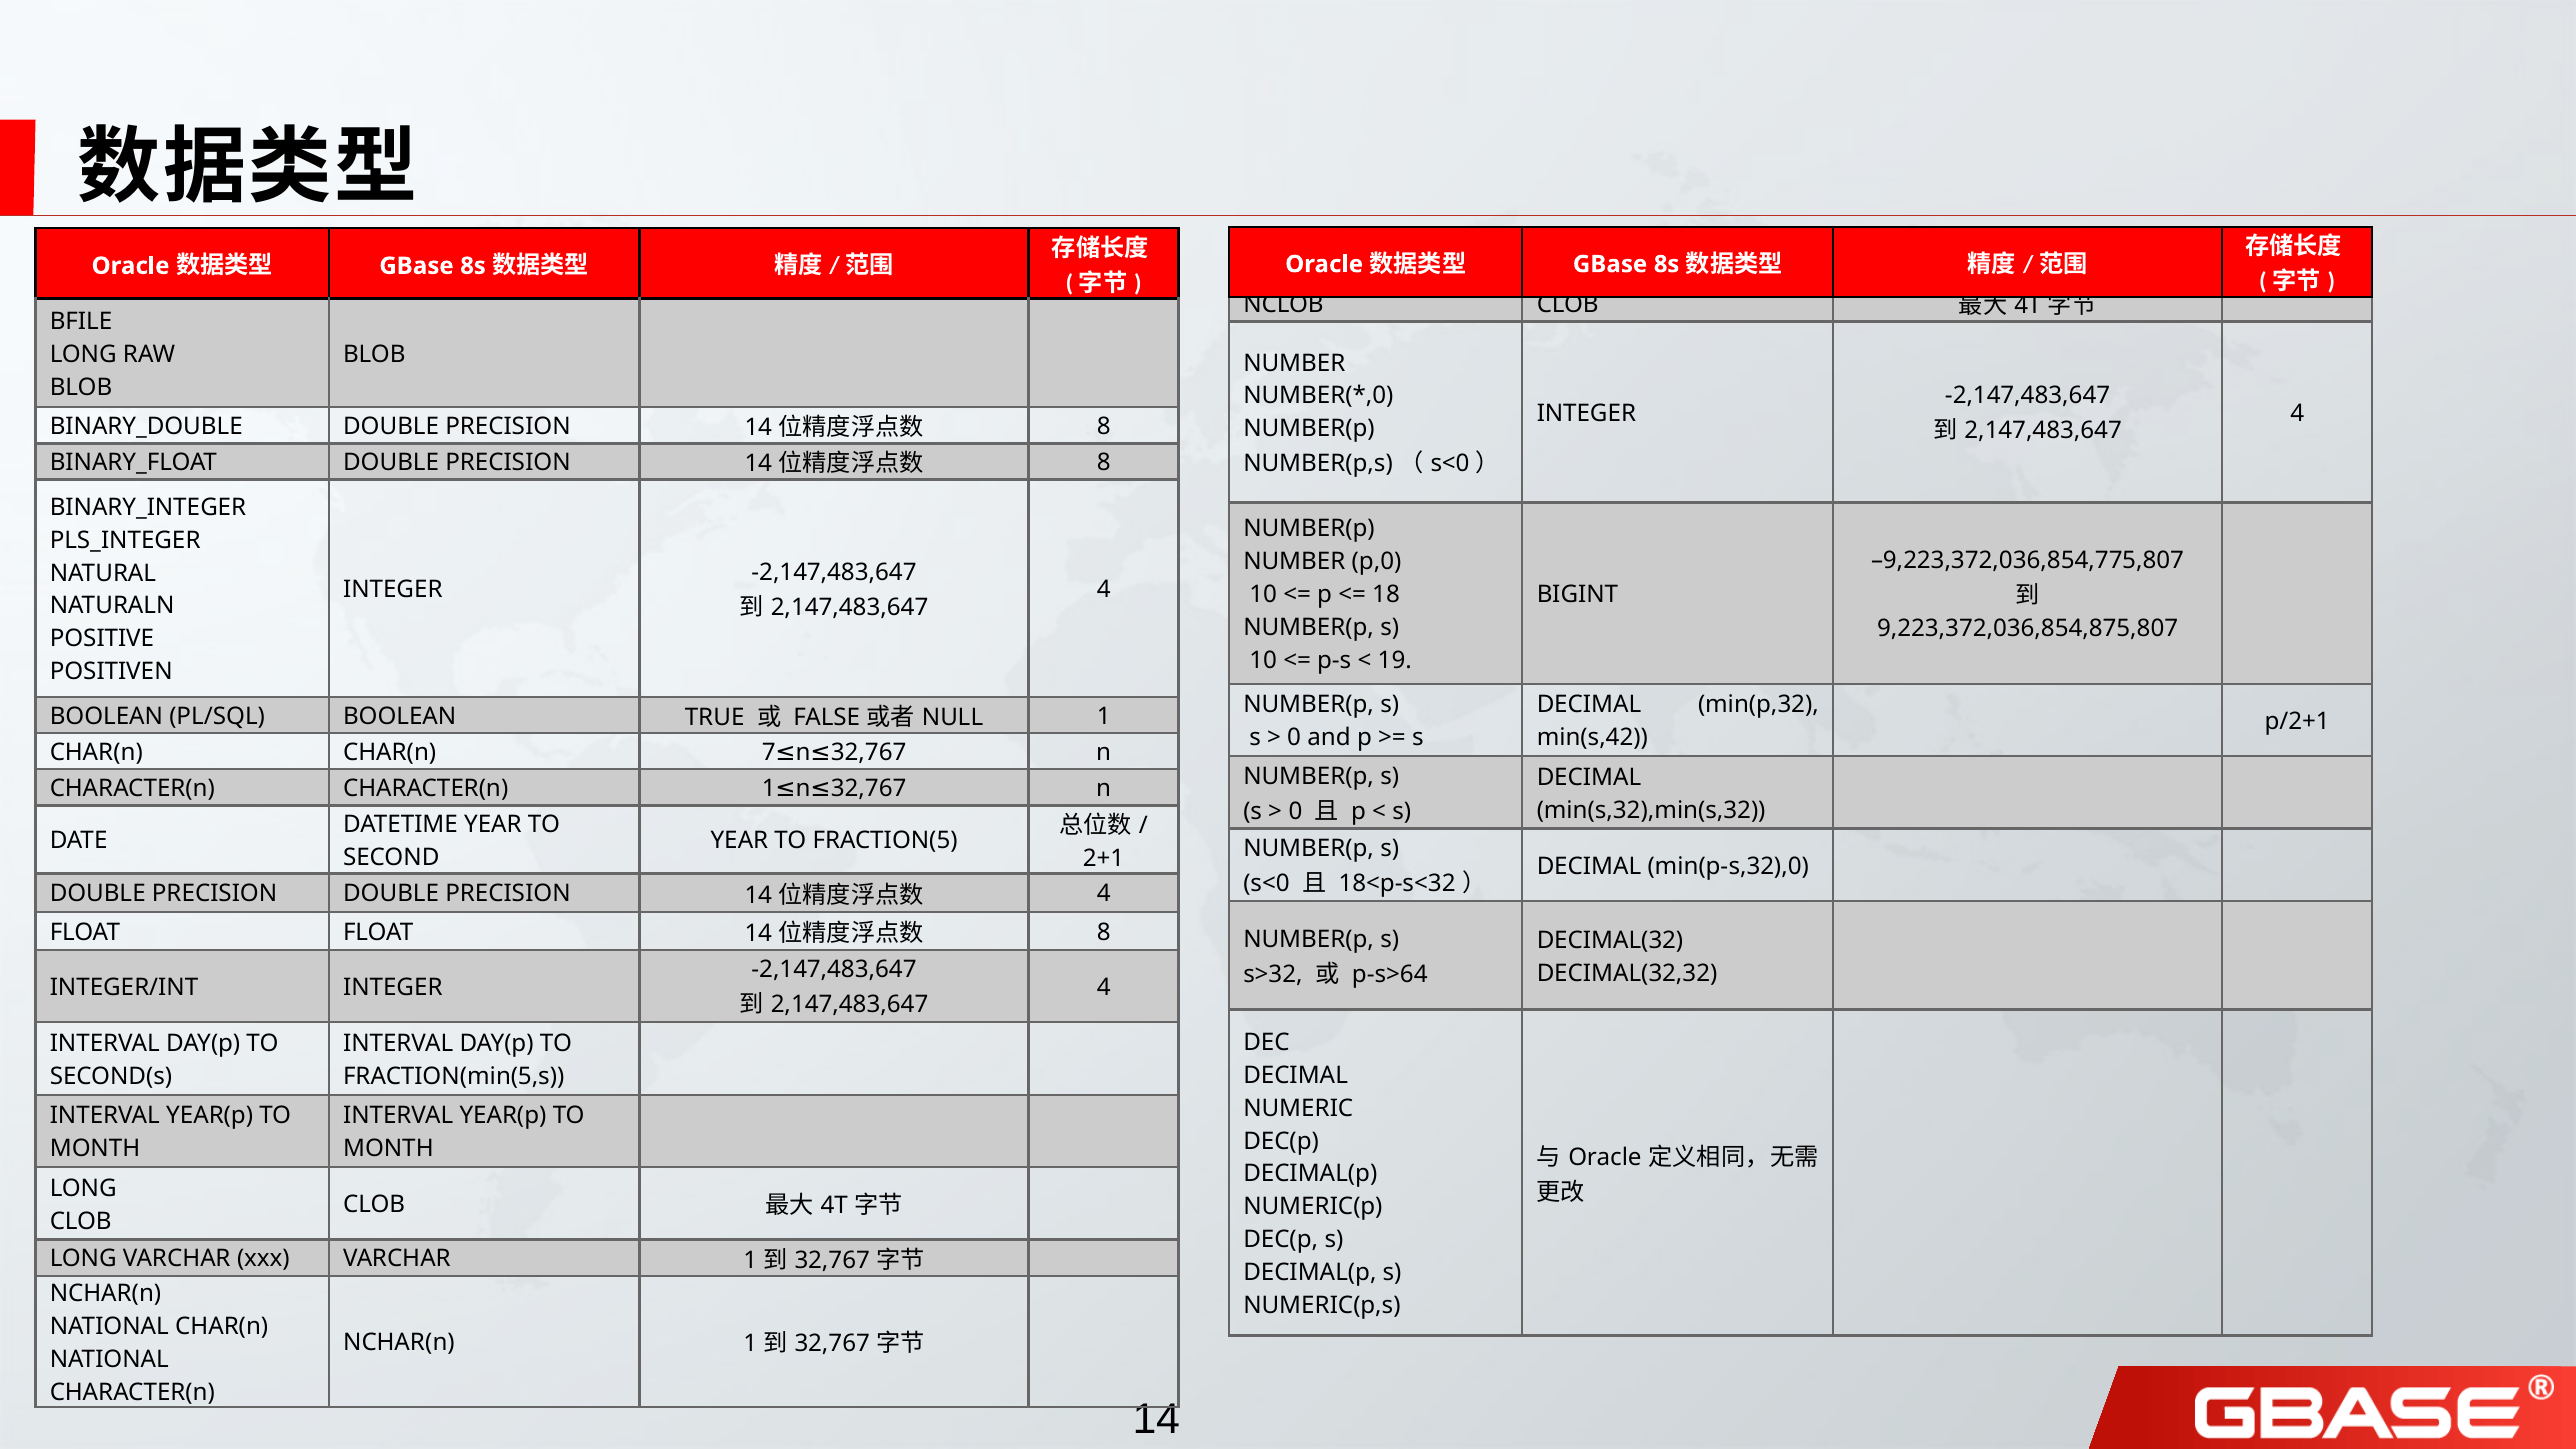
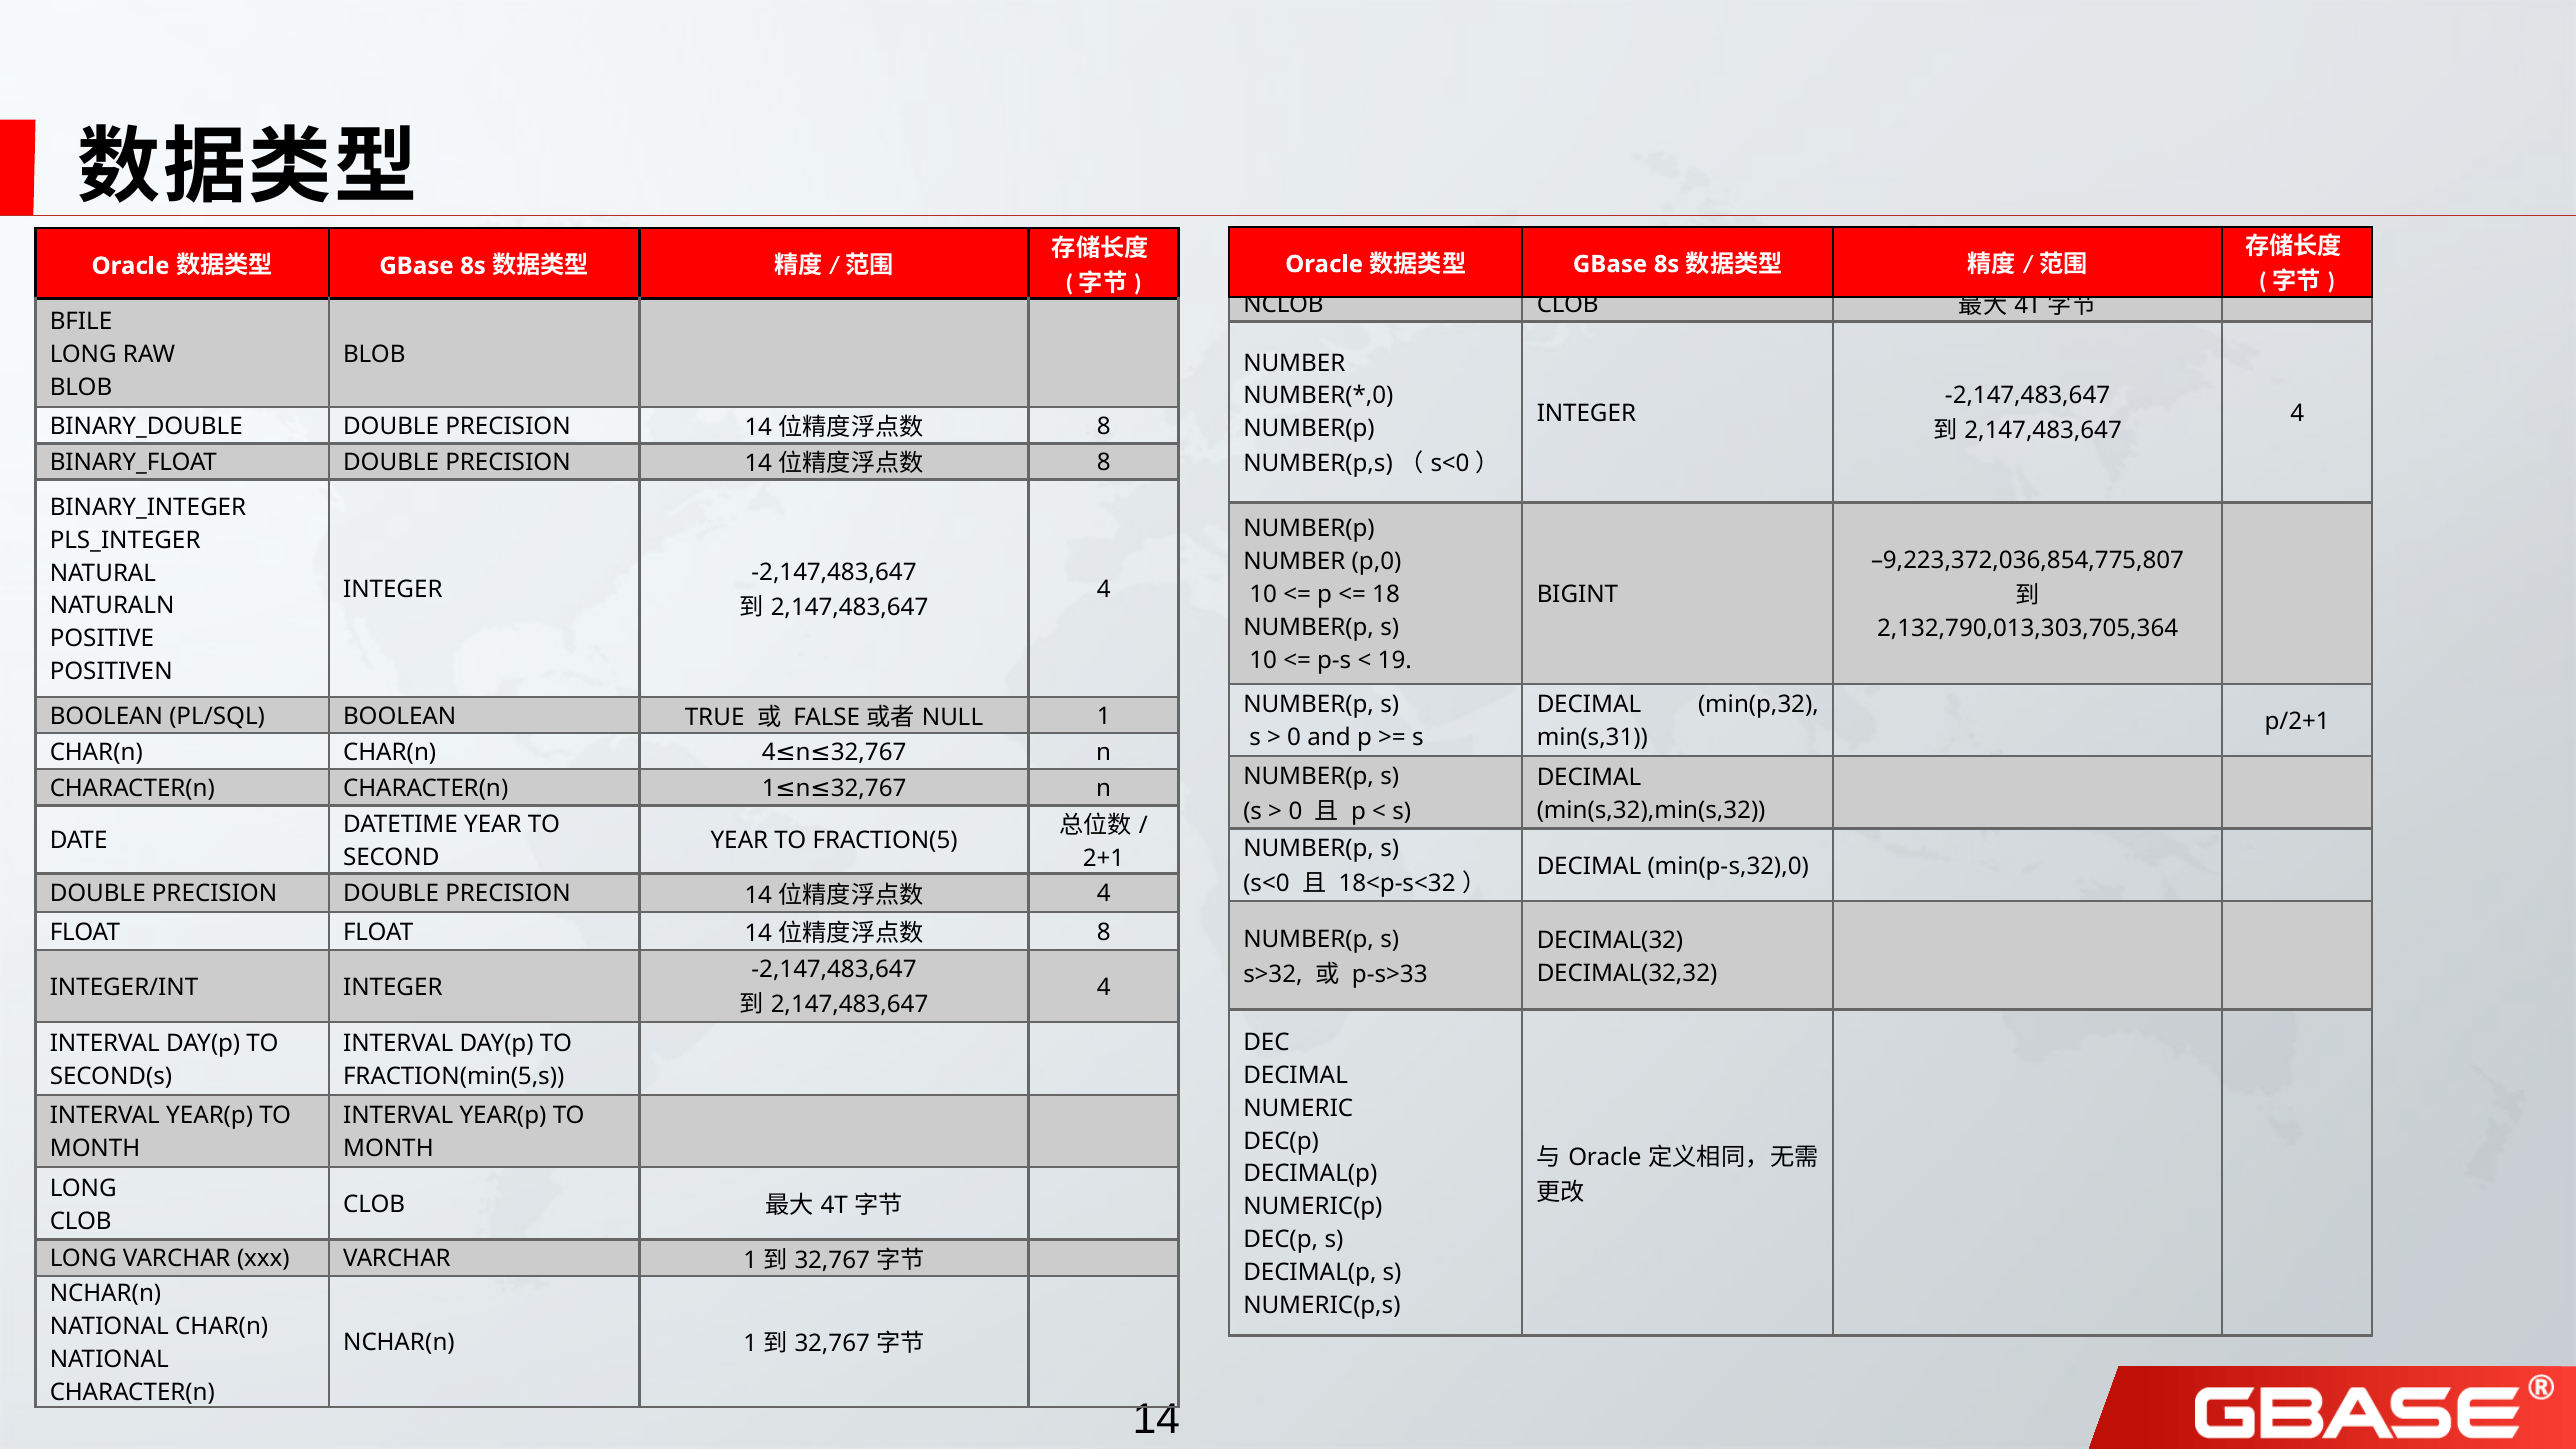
9,223,372,036,854,875,807: 9,223,372,036,854,875,807 -> 2,132,790,013,303,705,364
min(s,42: min(s,42 -> min(s,31
CHAR(n 7: 7 -> 4
p-s>64: p-s>64 -> p-s>33
